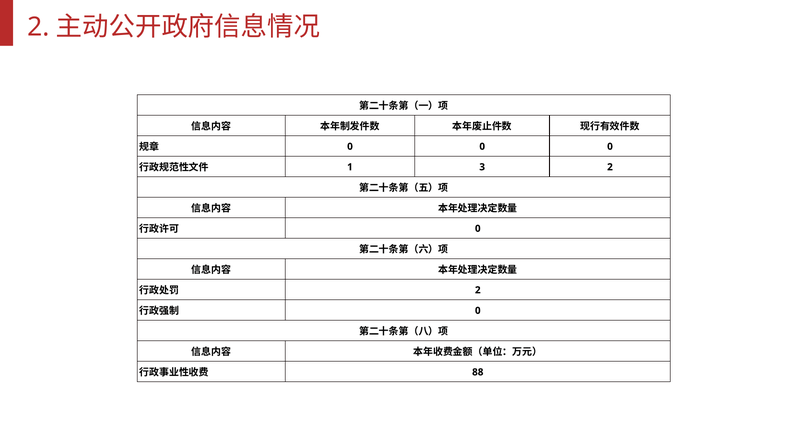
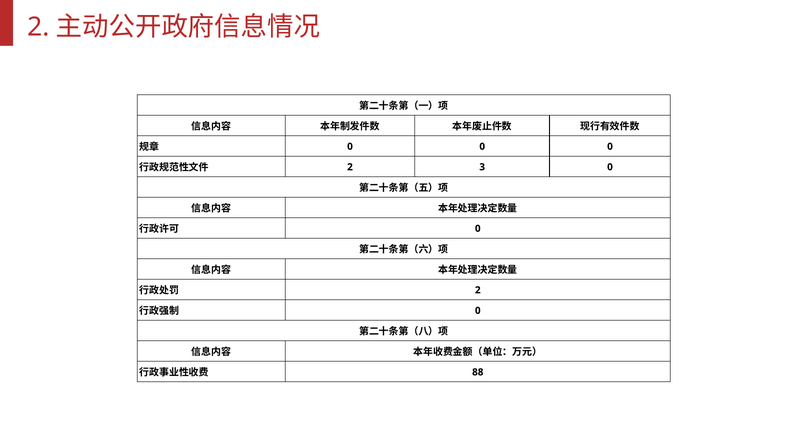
1 at (350, 167): 1 -> 2
3 2: 2 -> 0
